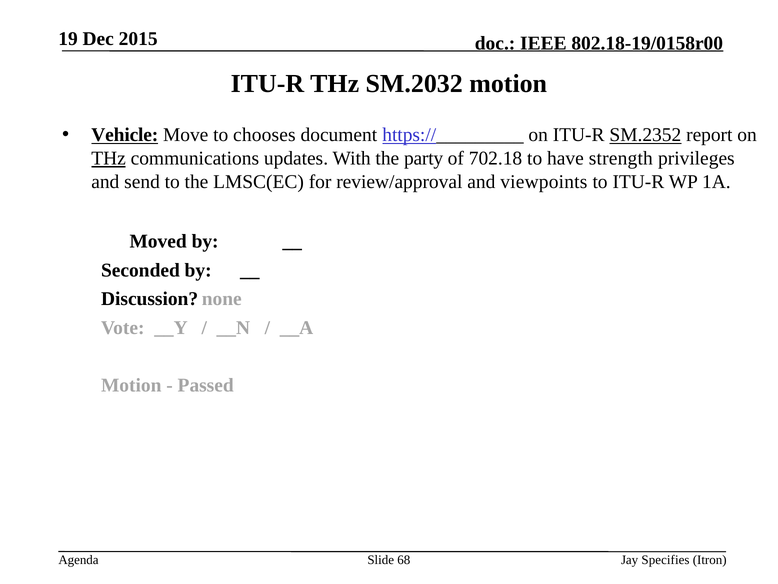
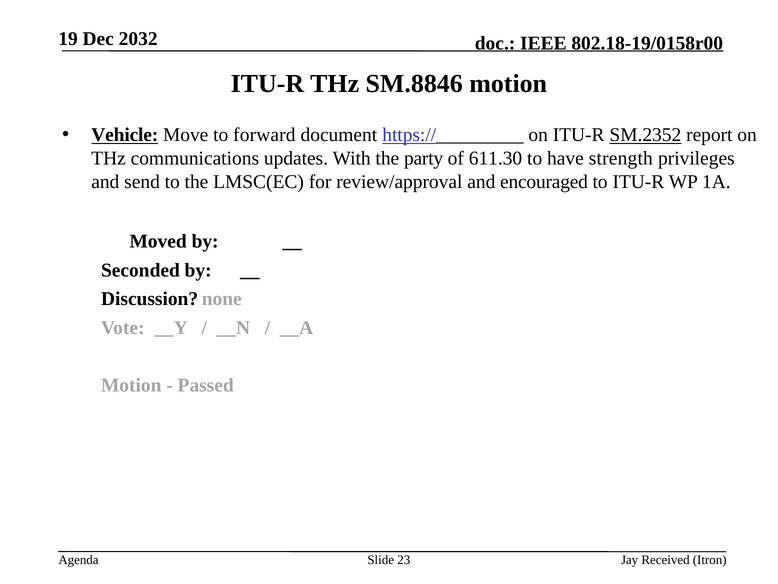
2015: 2015 -> 2032
SM.2032: SM.2032 -> SM.8846
chooses: chooses -> forward
THz at (109, 158) underline: present -> none
702.18: 702.18 -> 611.30
viewpoints: viewpoints -> encouraged
68: 68 -> 23
Specifies: Specifies -> Received
